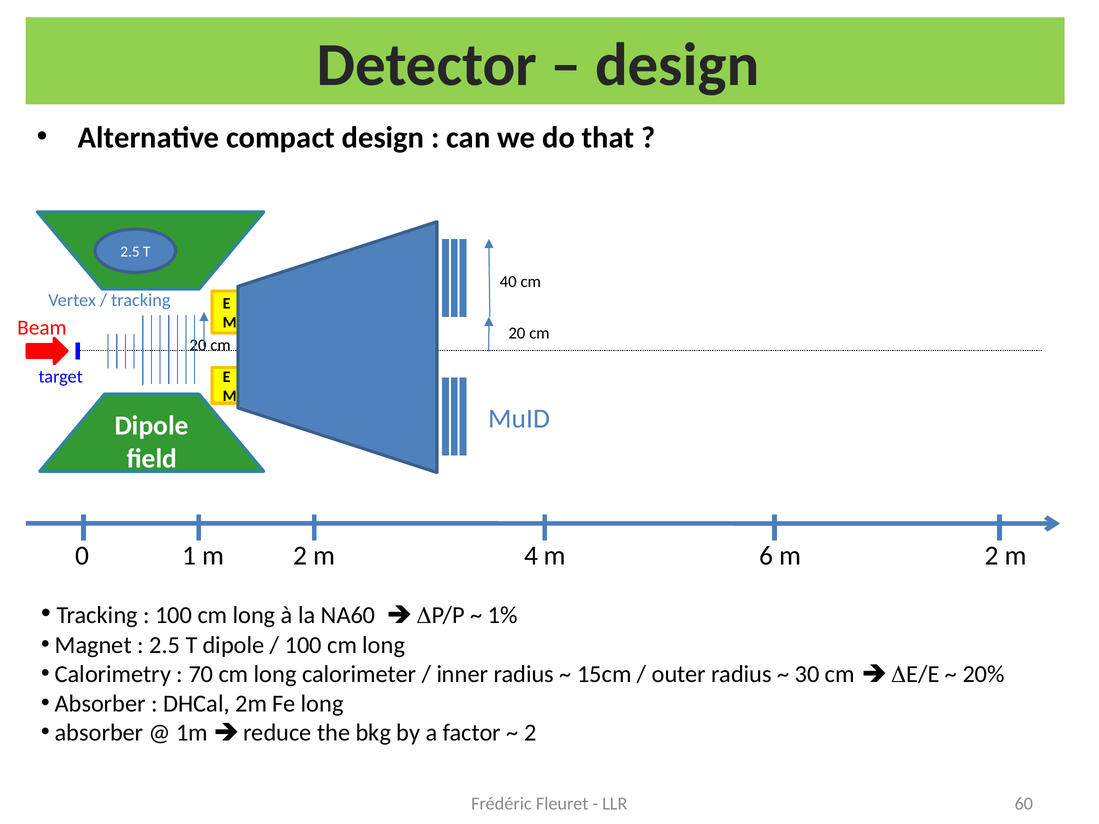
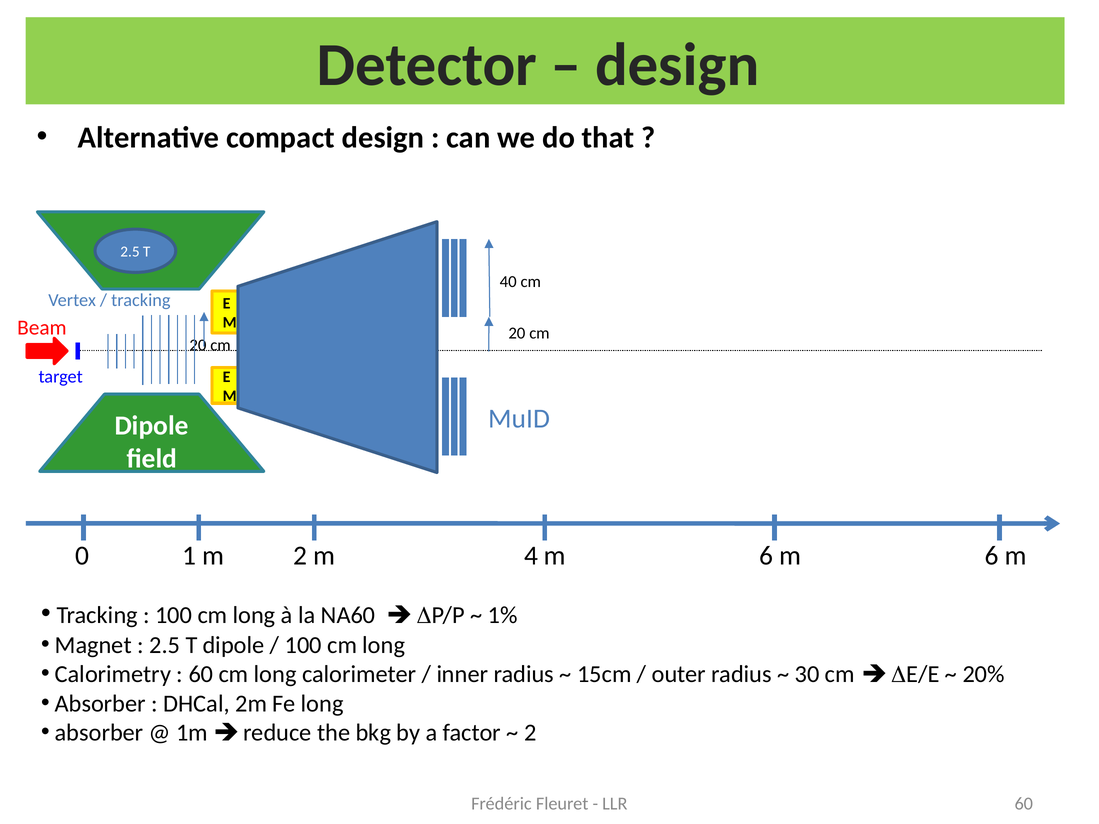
6 m 2: 2 -> 6
70 at (201, 674): 70 -> 60
